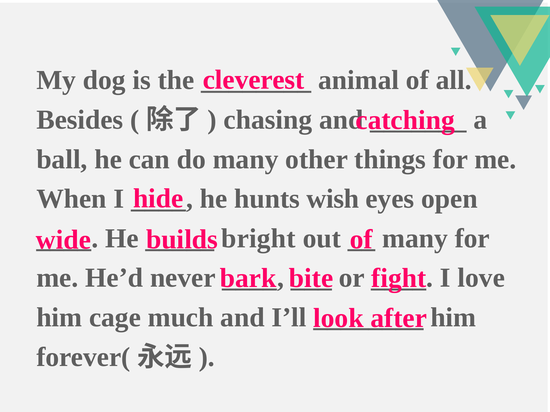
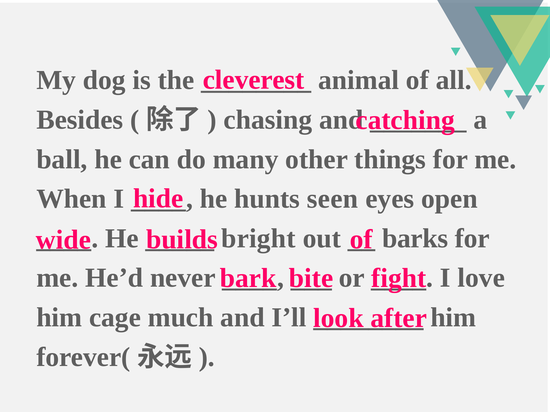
wish: wish -> seen
many at (415, 239): many -> barks
